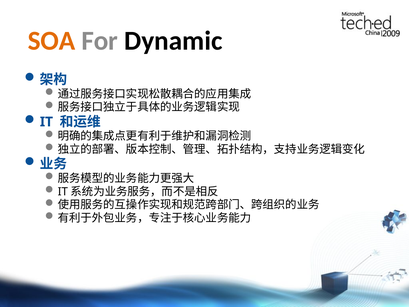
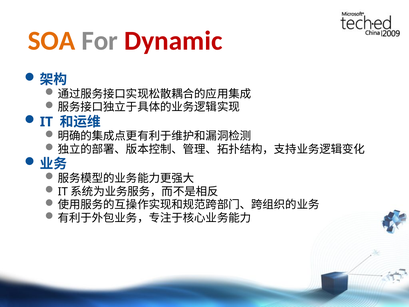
Dynamic colour: black -> red
